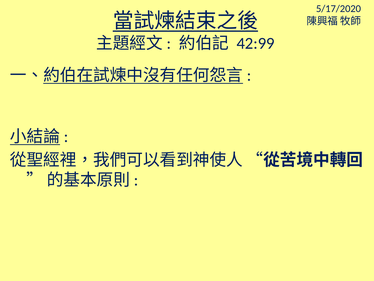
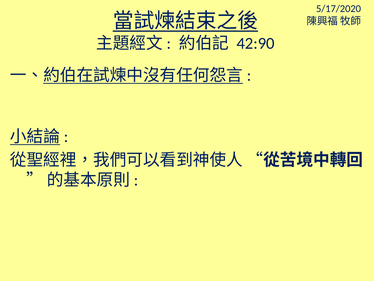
42:99: 42:99 -> 42:90
